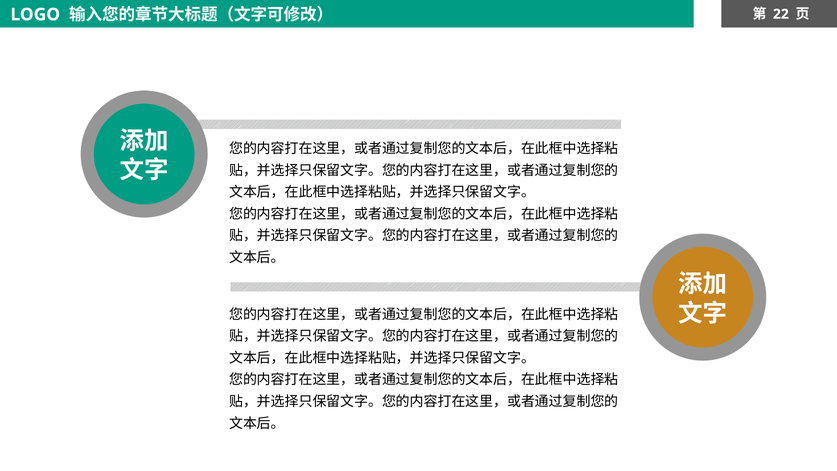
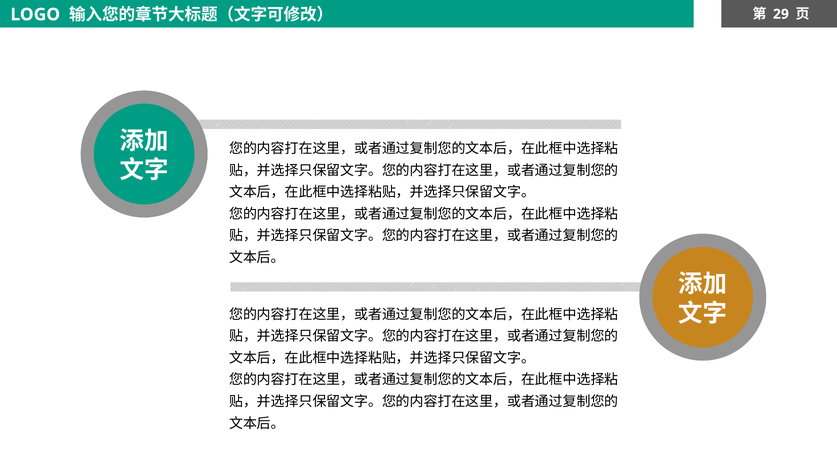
22: 22 -> 29
